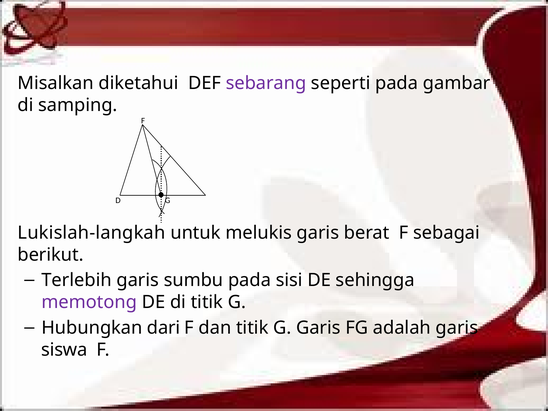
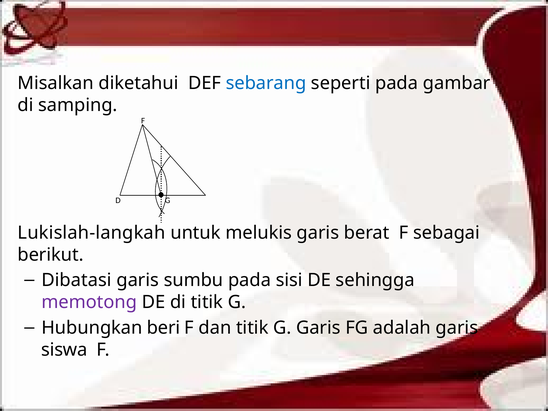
sebarang colour: purple -> blue
Terlebih: Terlebih -> Dibatasi
dari: dari -> beri
